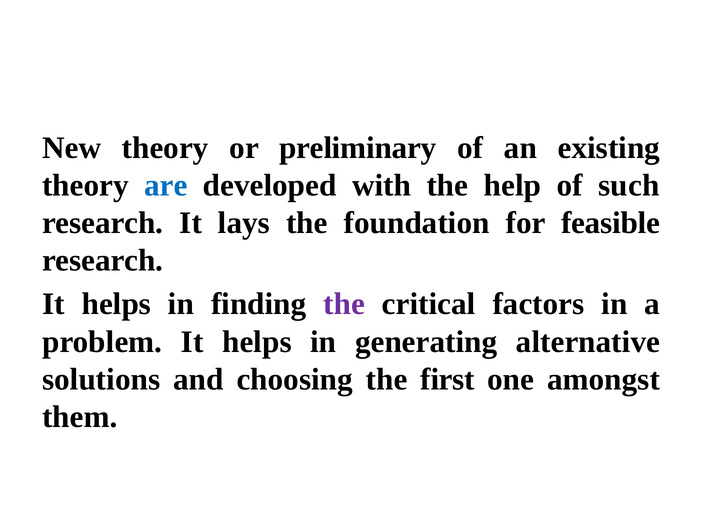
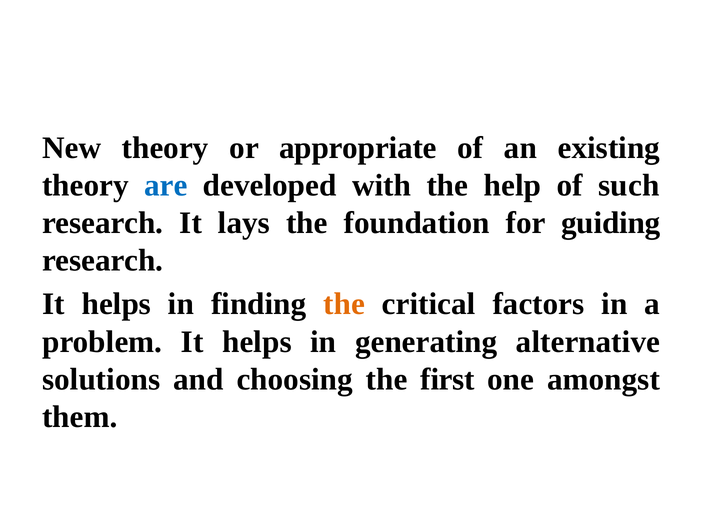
preliminary: preliminary -> appropriate
feasible: feasible -> guiding
the at (344, 304) colour: purple -> orange
